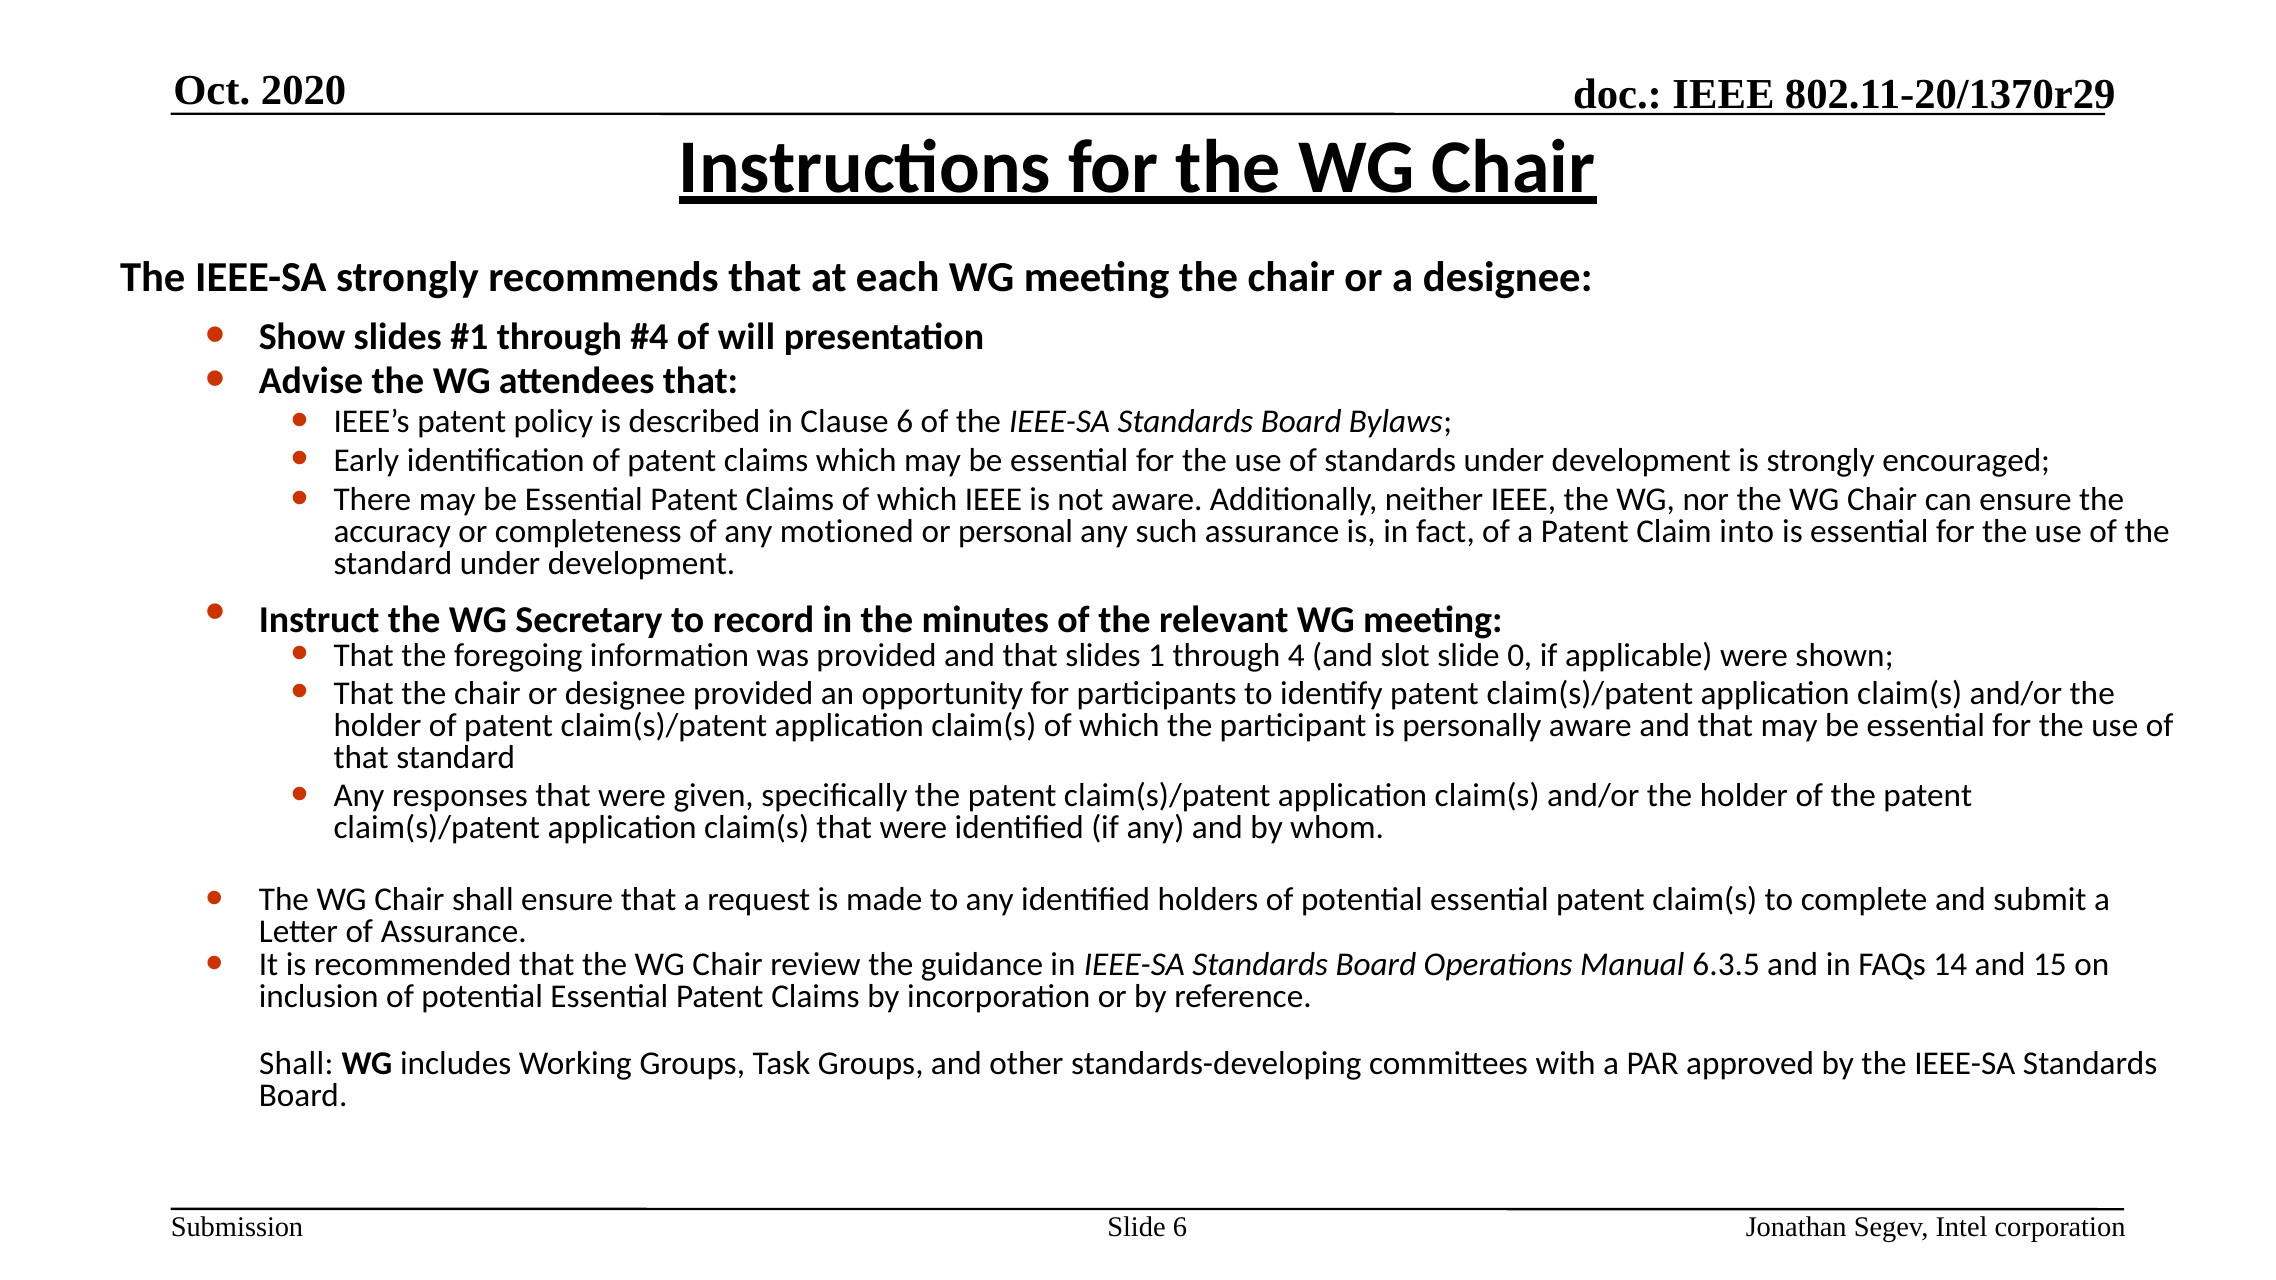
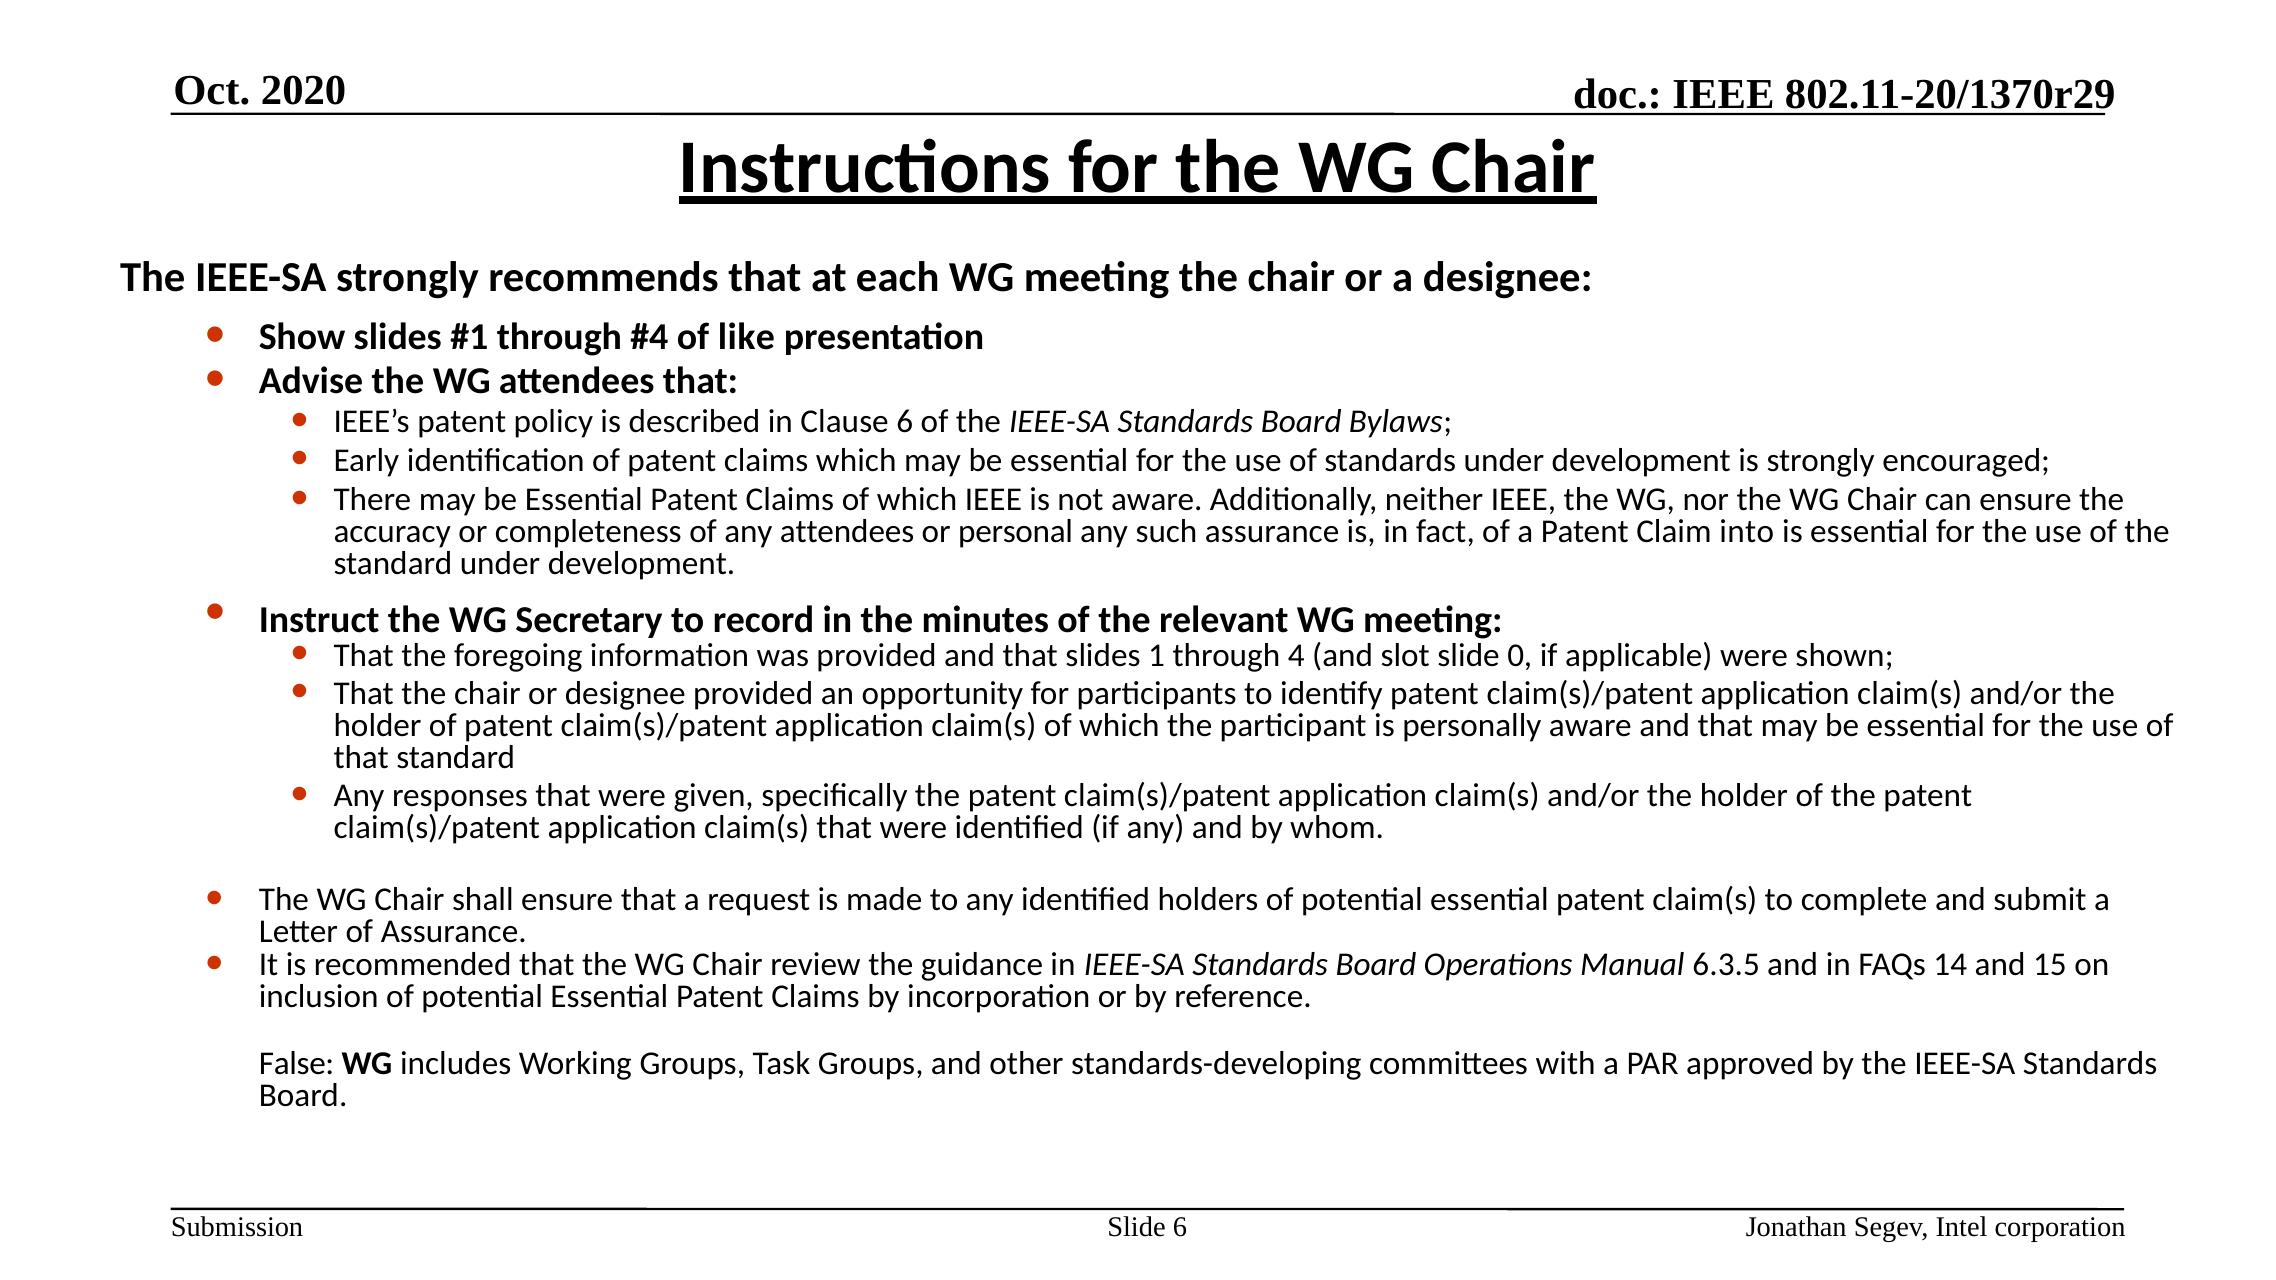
will: will -> like
any motioned: motioned -> attendees
Shall at (296, 1064): Shall -> False
